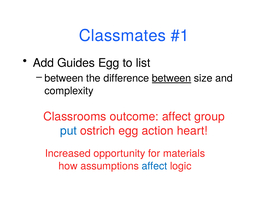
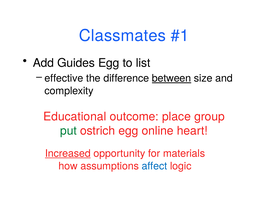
between at (64, 78): between -> effective
Classrooms: Classrooms -> Educational
outcome affect: affect -> place
put colour: blue -> green
action: action -> online
Increased underline: none -> present
